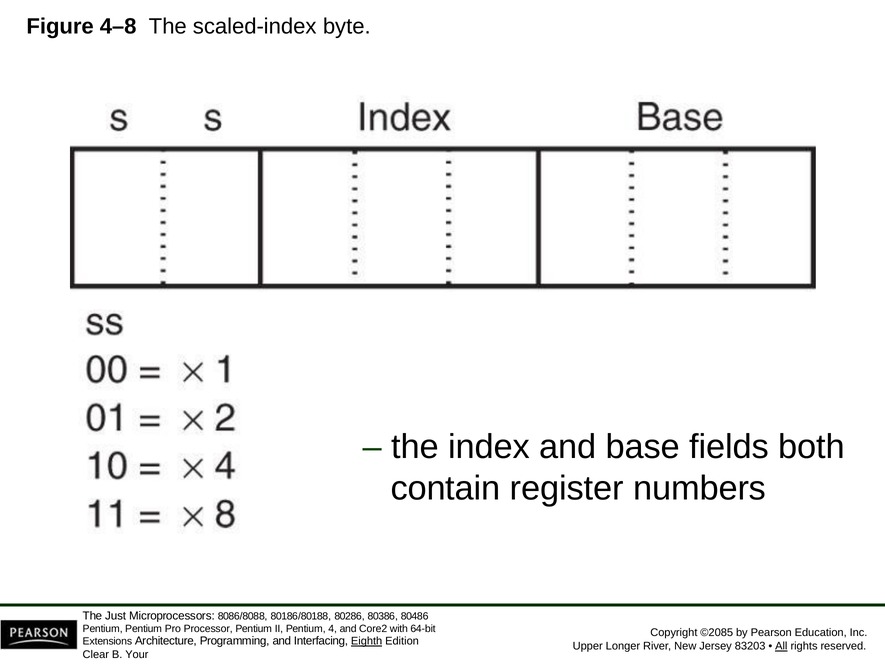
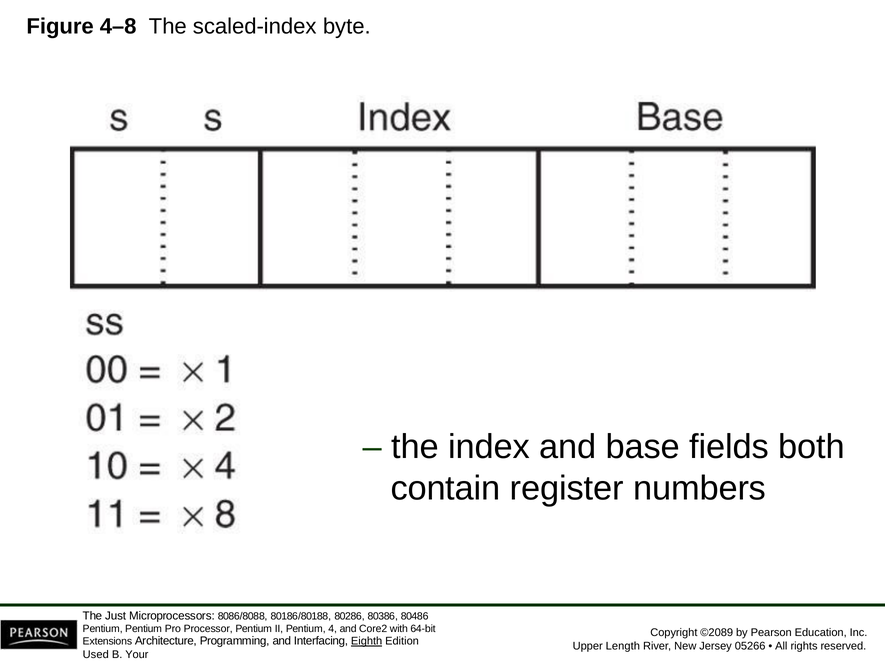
©2085: ©2085 -> ©2089
Longer: Longer -> Length
83203: 83203 -> 05266
All underline: present -> none
Clear: Clear -> Used
